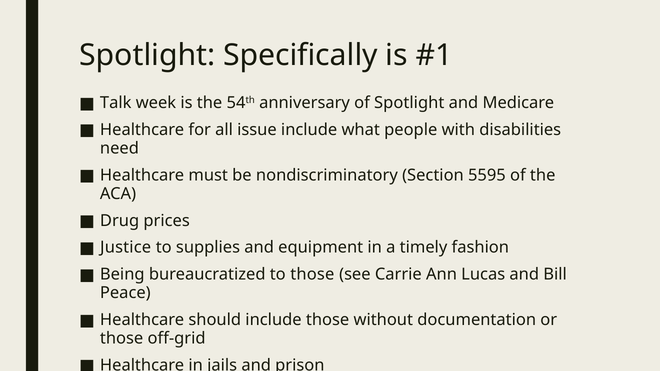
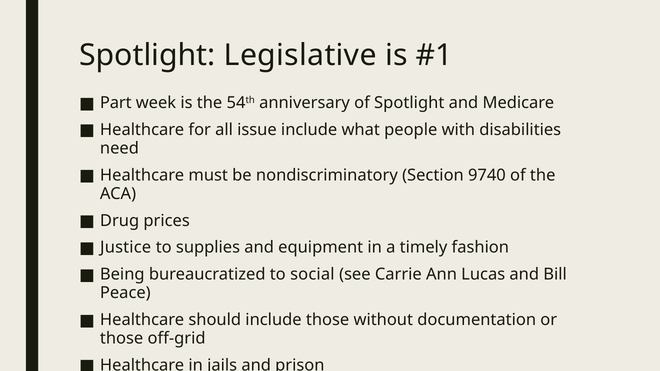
Specifically: Specifically -> Legislative
Talk: Talk -> Part
5595: 5595 -> 9740
to those: those -> social
